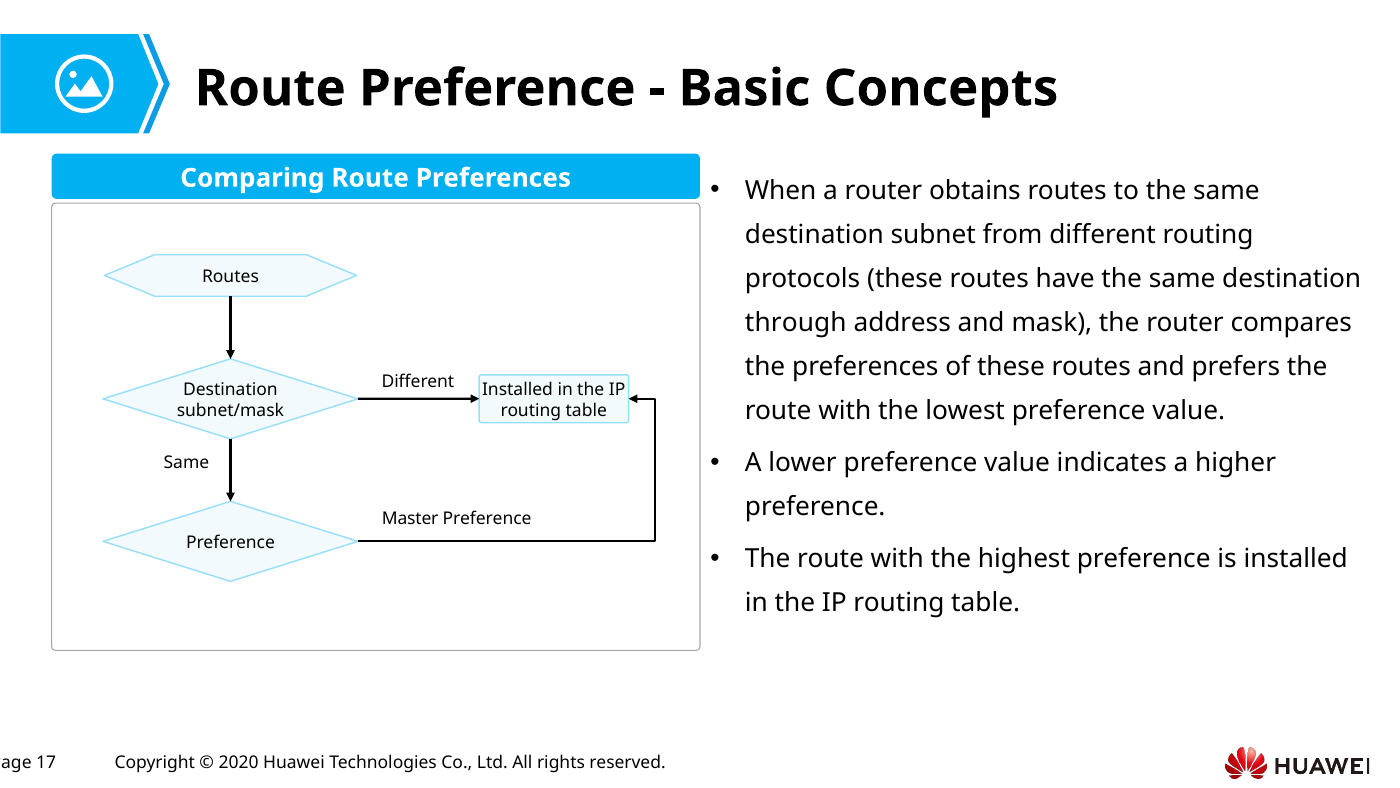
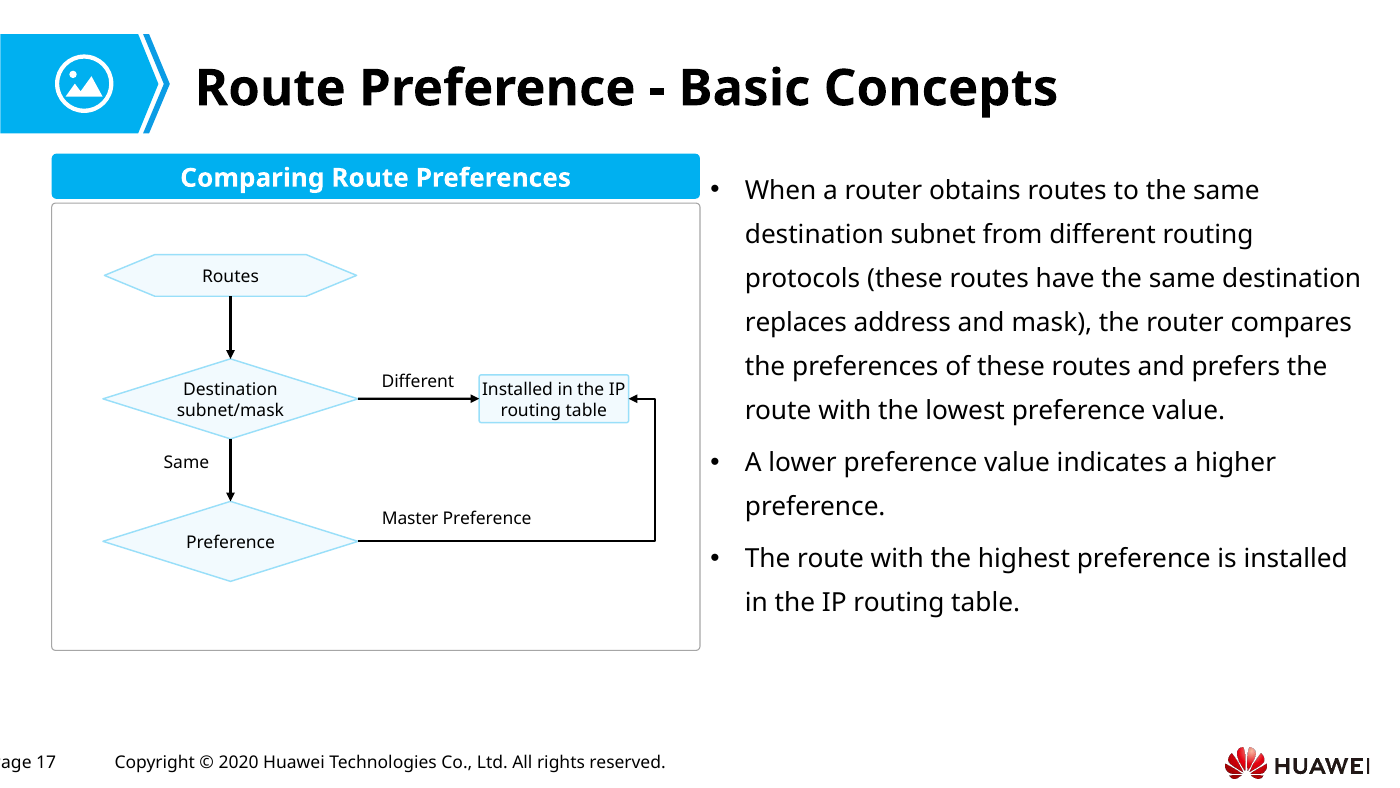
through: through -> replaces
